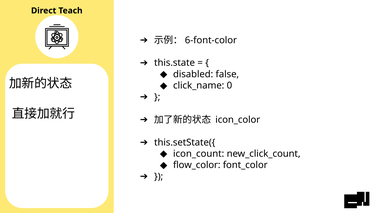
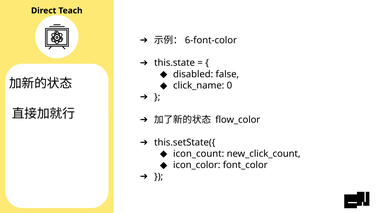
icon_color: icon_color -> flow_color
flow_color: flow_color -> icon_color
